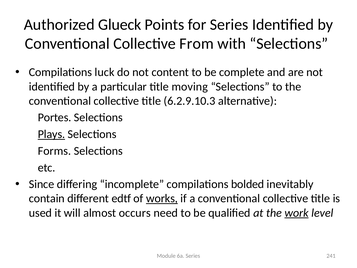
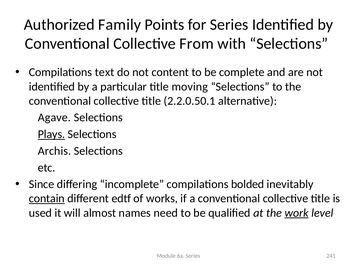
Glueck: Glueck -> Family
luck: luck -> text
6.2.9.10.3: 6.2.9.10.3 -> 2.2.0.50.1
Portes: Portes -> Agave
Forms: Forms -> Archis
contain underline: none -> present
works underline: present -> none
occurs: occurs -> names
